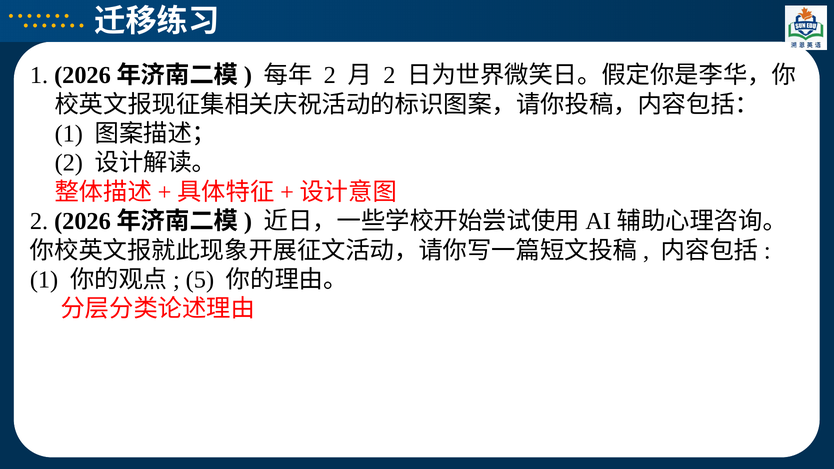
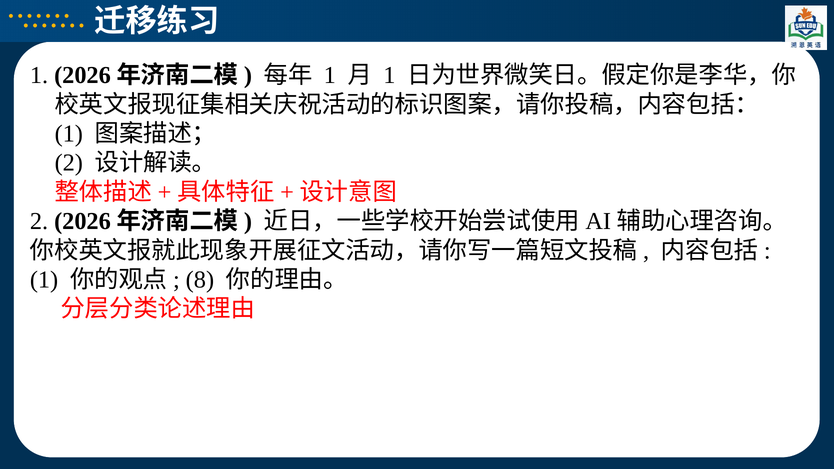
2 at (330, 75): 2 -> 1
2 at (389, 75): 2 -> 1
5: 5 -> 8
